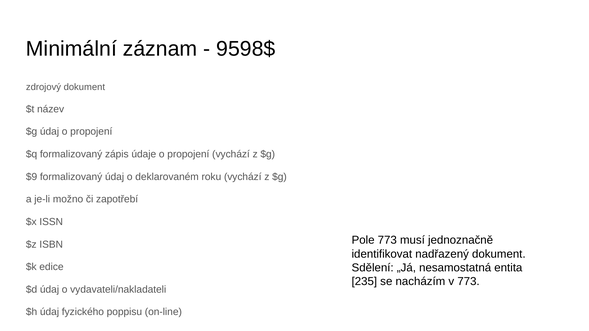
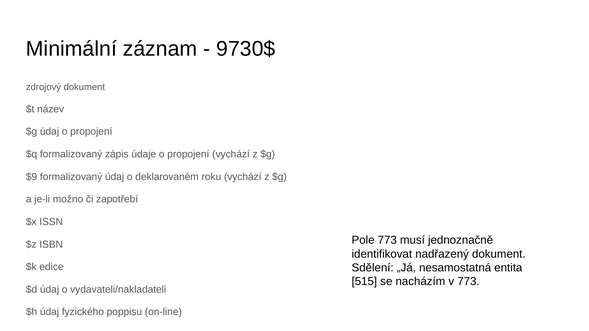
9598$: 9598$ -> 9730$
235: 235 -> 515
